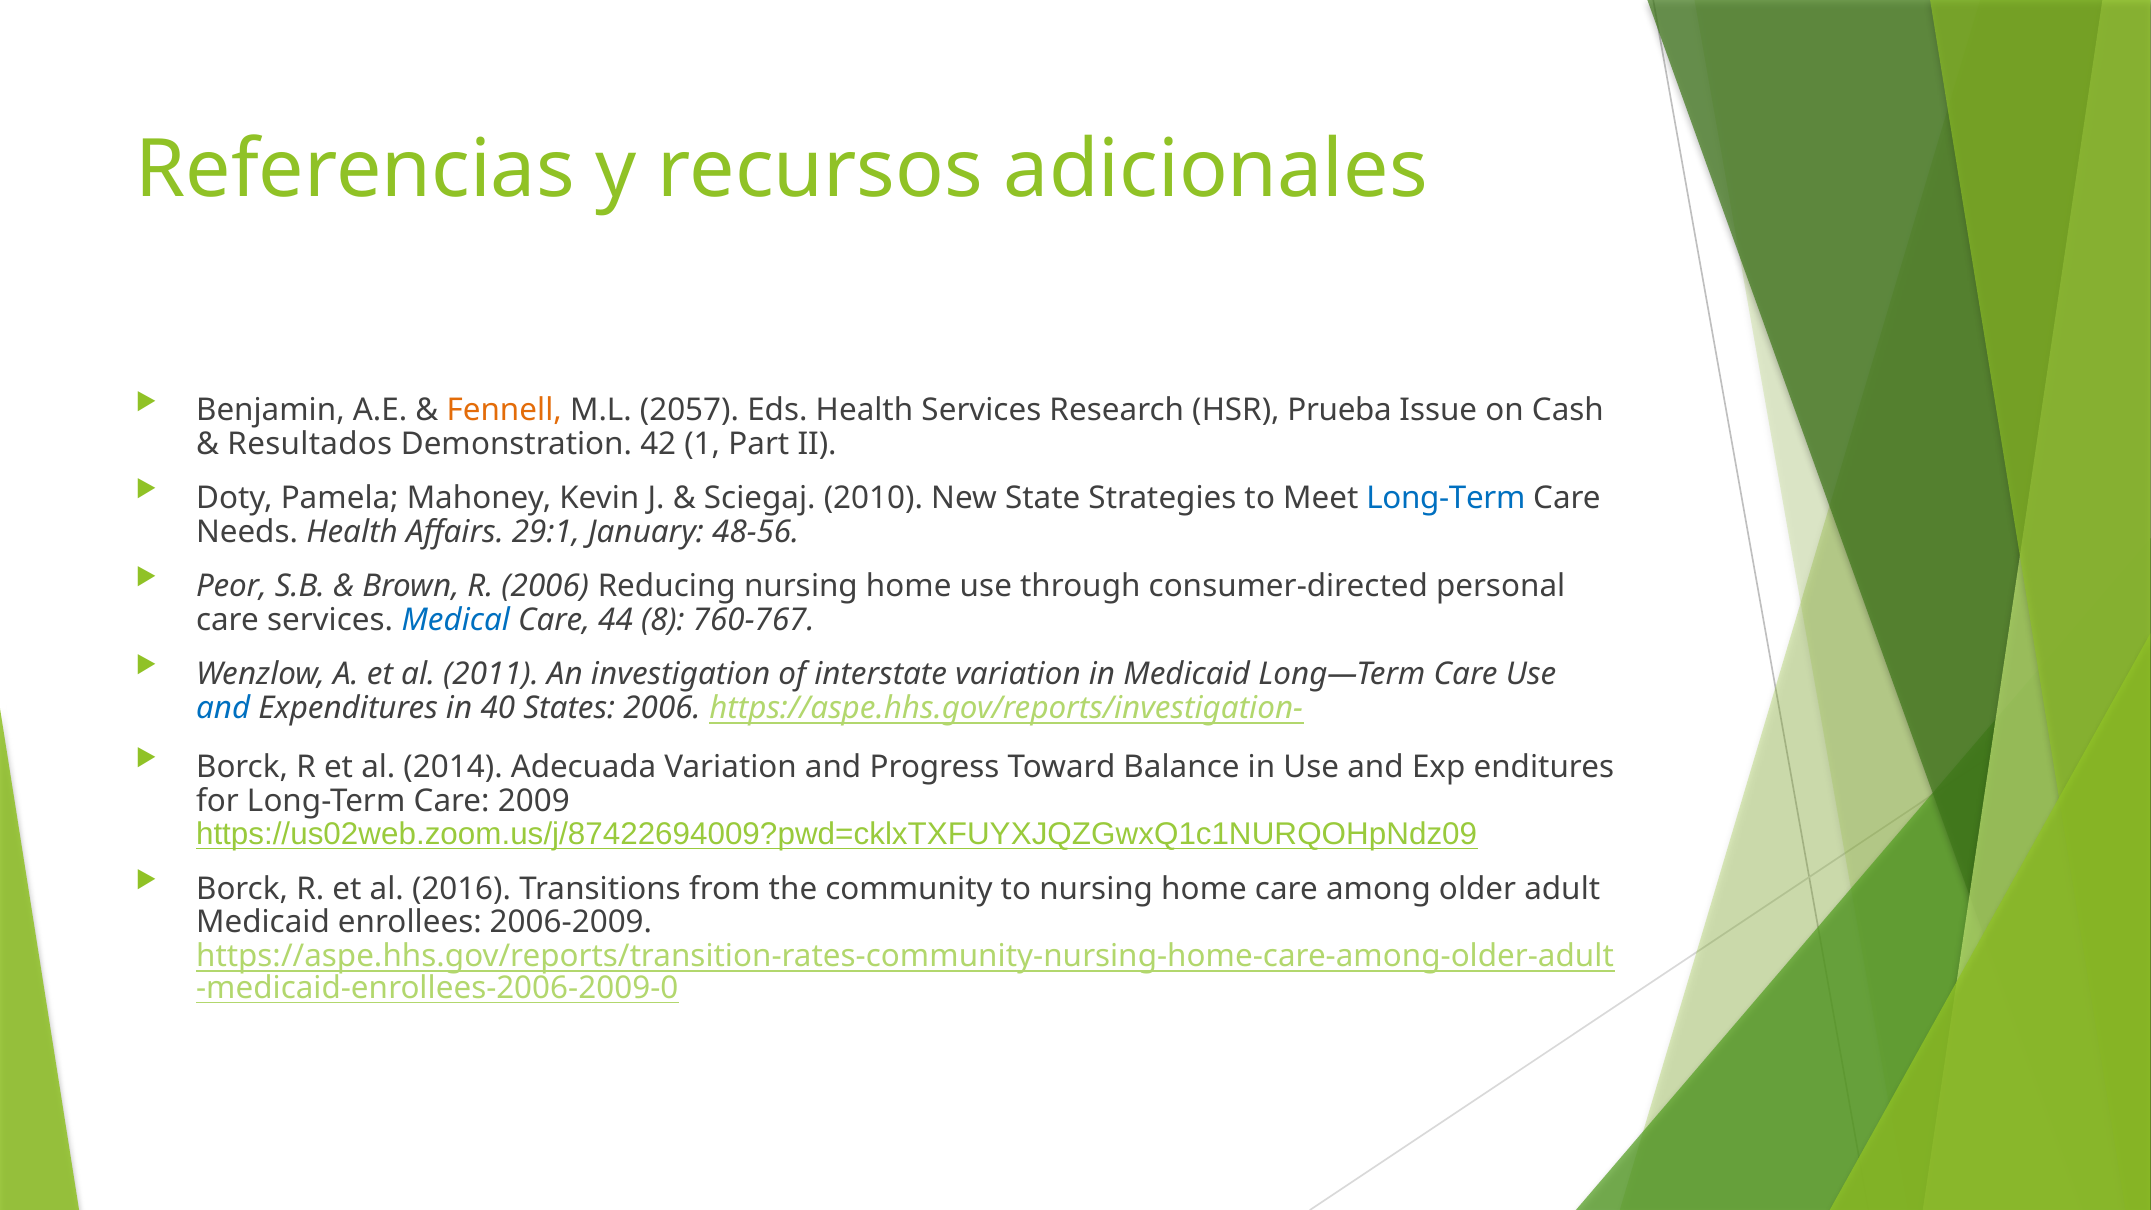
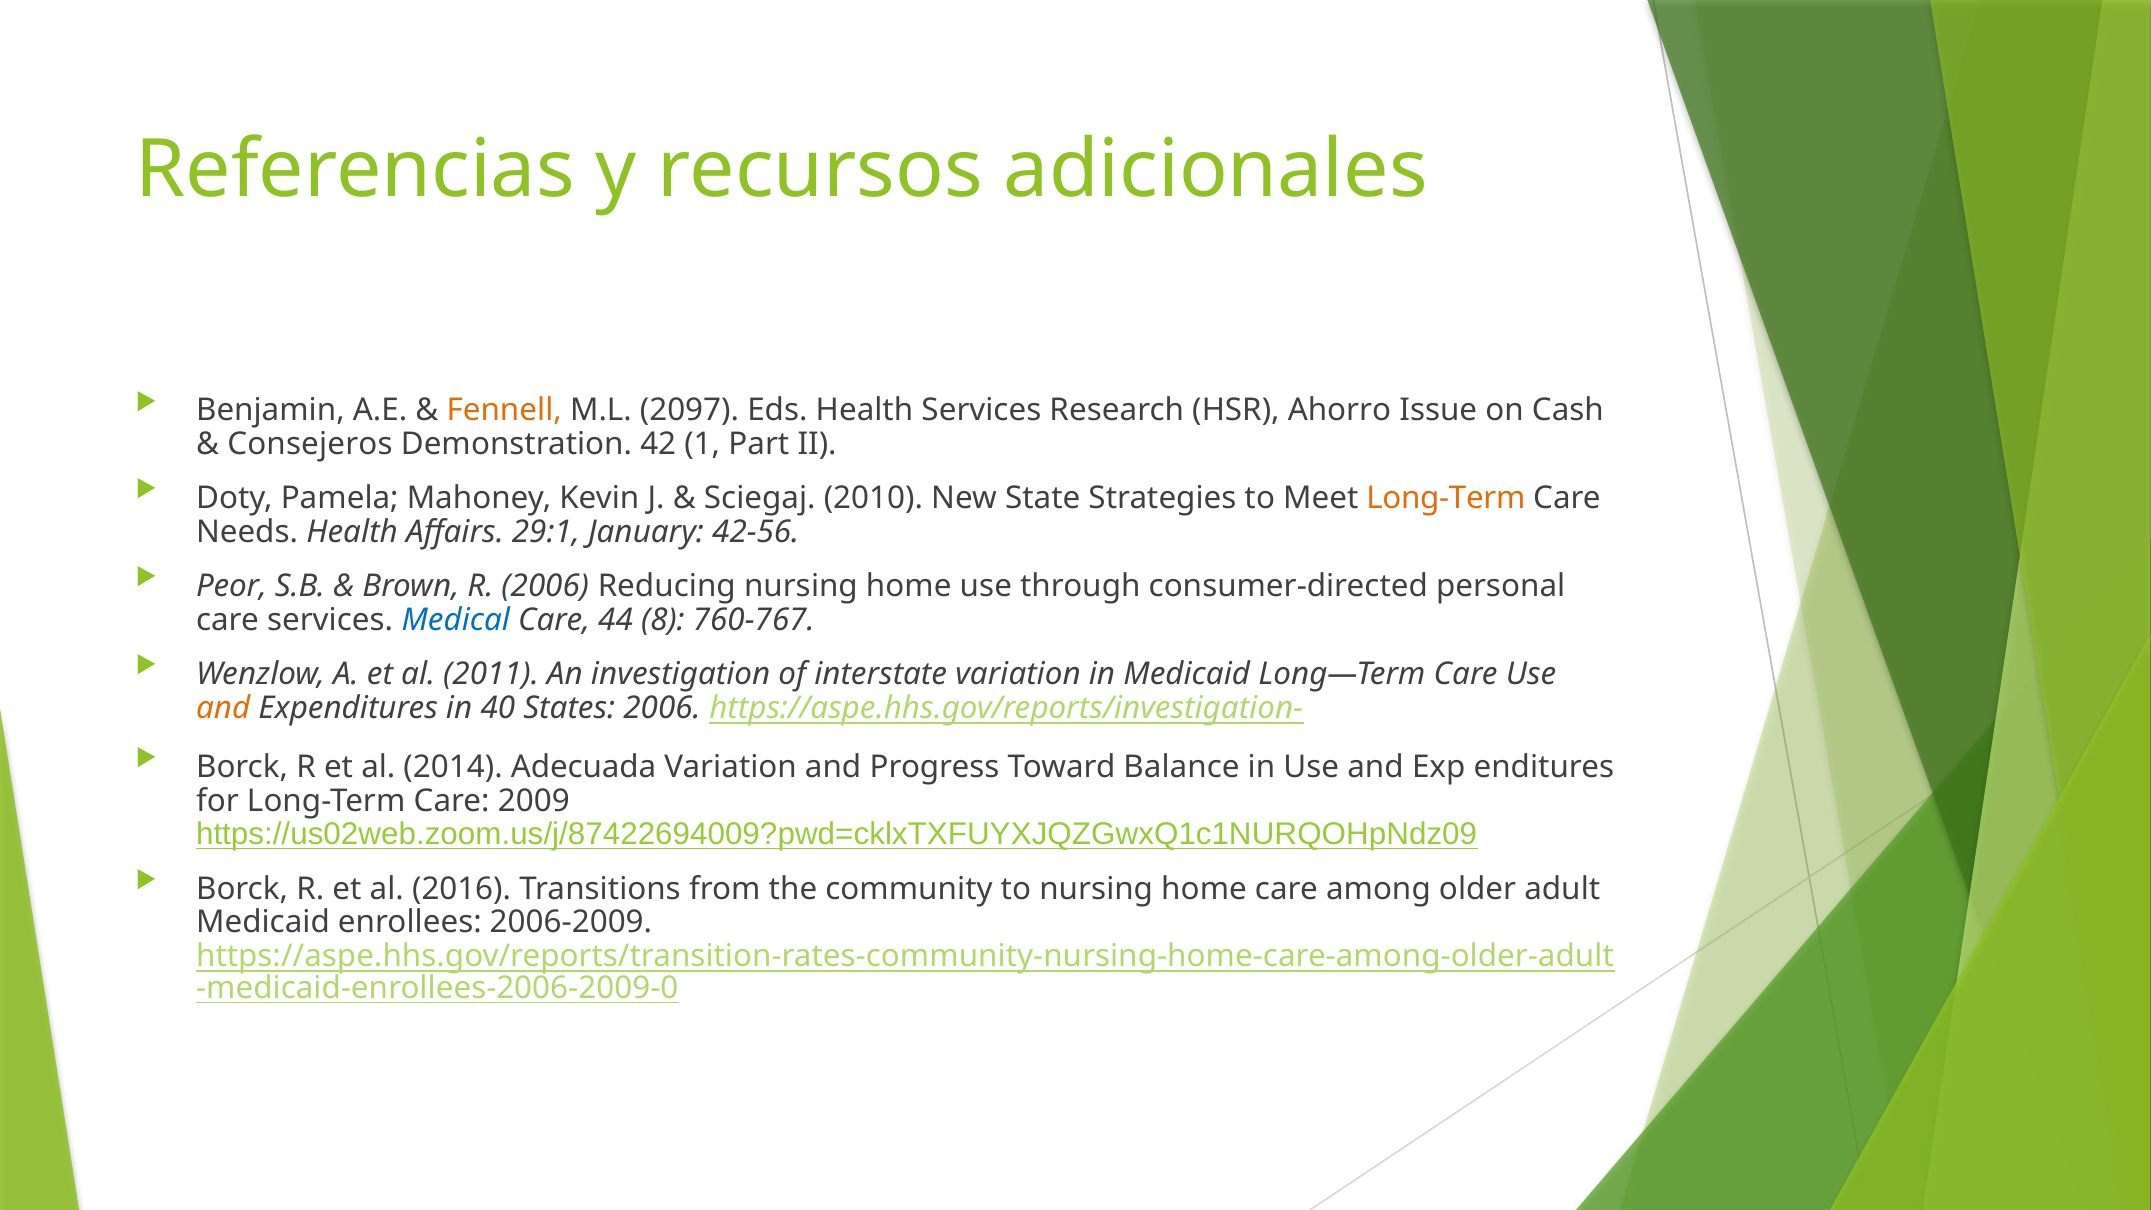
2057: 2057 -> 2097
Prueba: Prueba -> Ahorro
Resultados: Resultados -> Consejeros
Long-Term at (1446, 498) colour: blue -> orange
48-56: 48-56 -> 42-56
and at (223, 708) colour: blue -> orange
